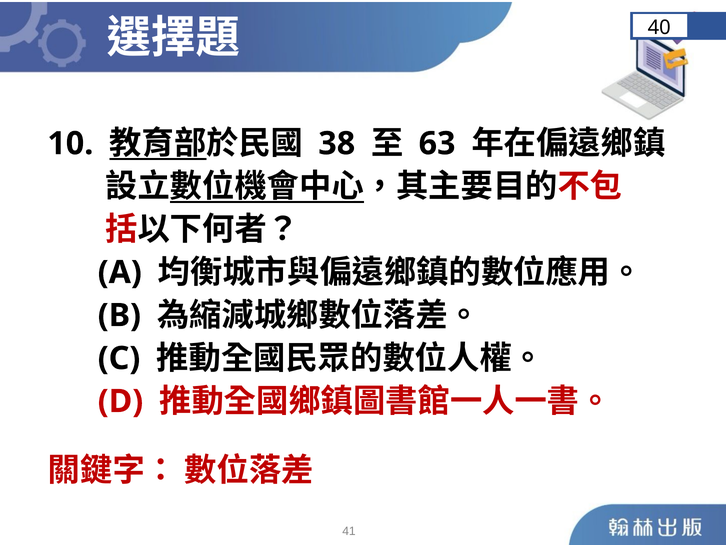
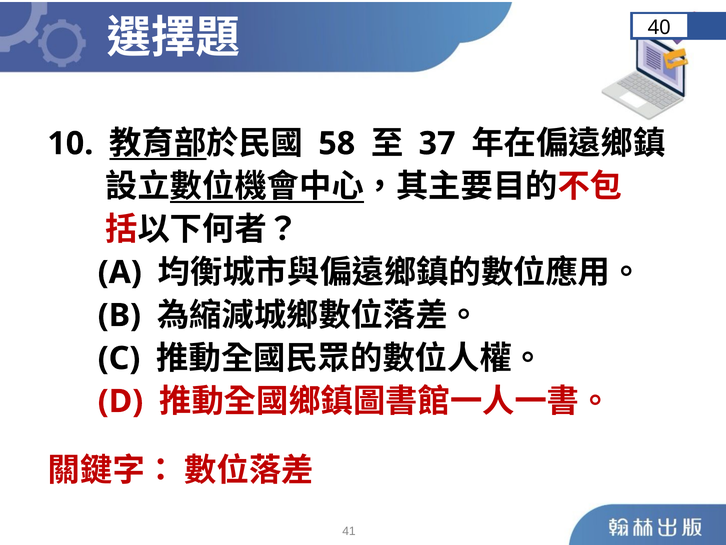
38: 38 -> 58
63: 63 -> 37
